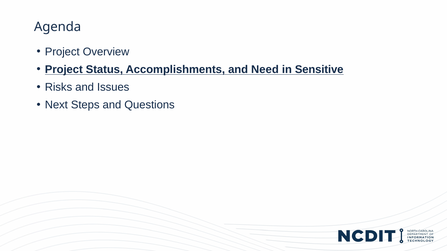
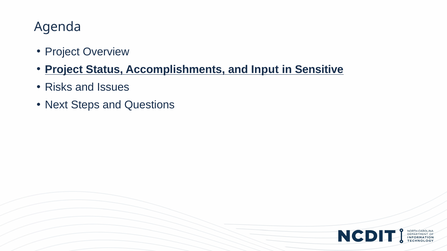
Need: Need -> Input
